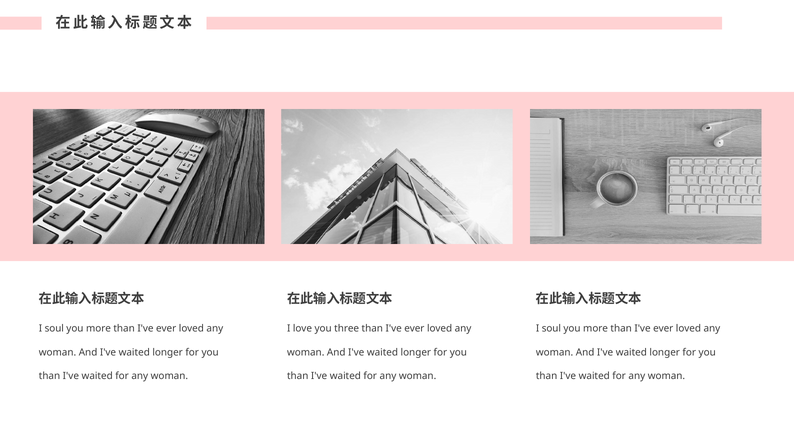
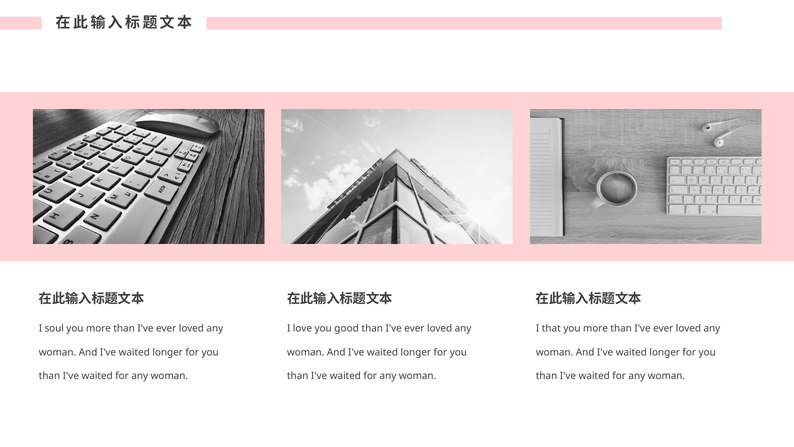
three: three -> good
soul at (551, 328): soul -> that
